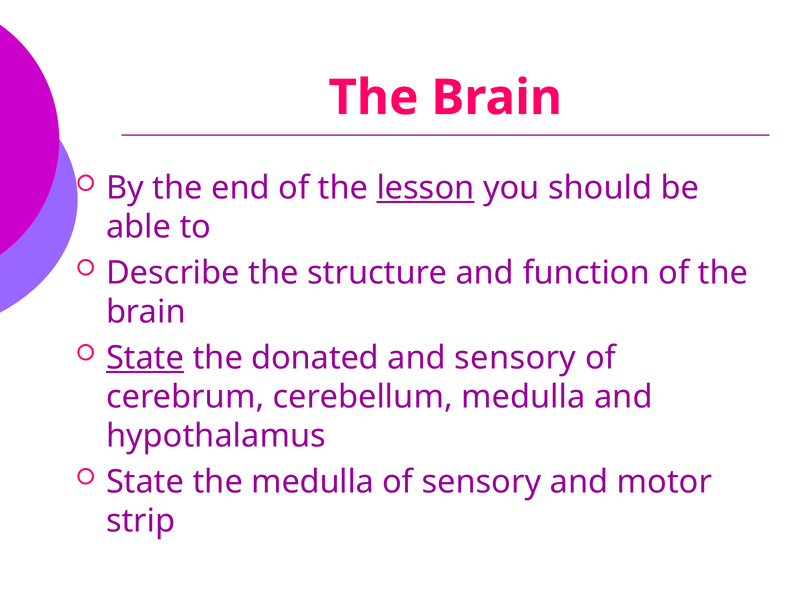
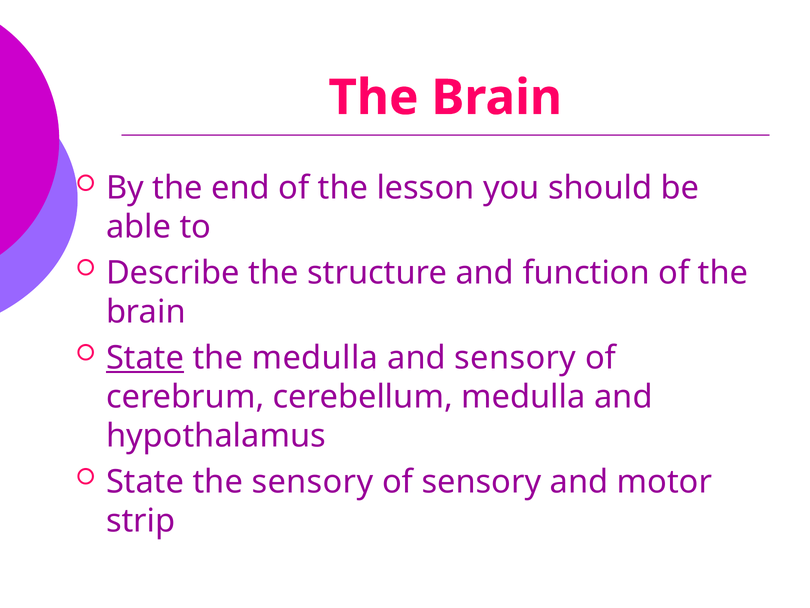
lesson underline: present -> none
the donated: donated -> medulla
the medulla: medulla -> sensory
